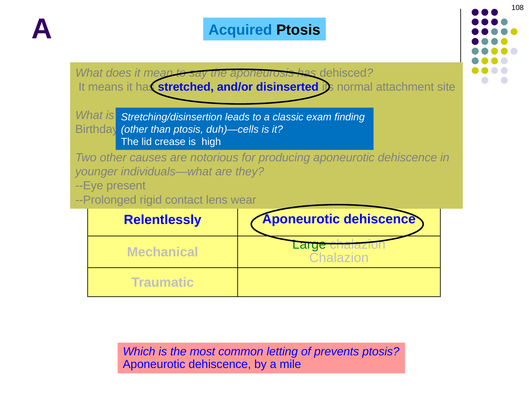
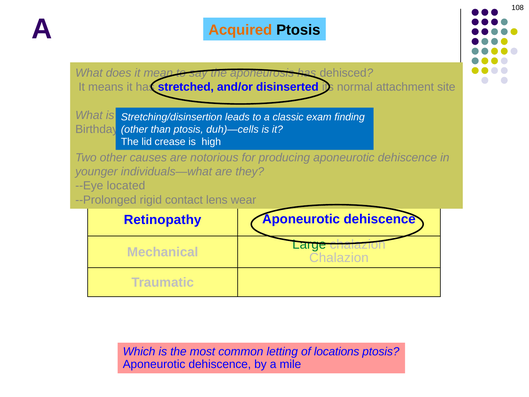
Acquired at (240, 30) colour: blue -> orange
present: present -> located
Relentlessly: Relentlessly -> Retinopathy
prevents: prevents -> locations
